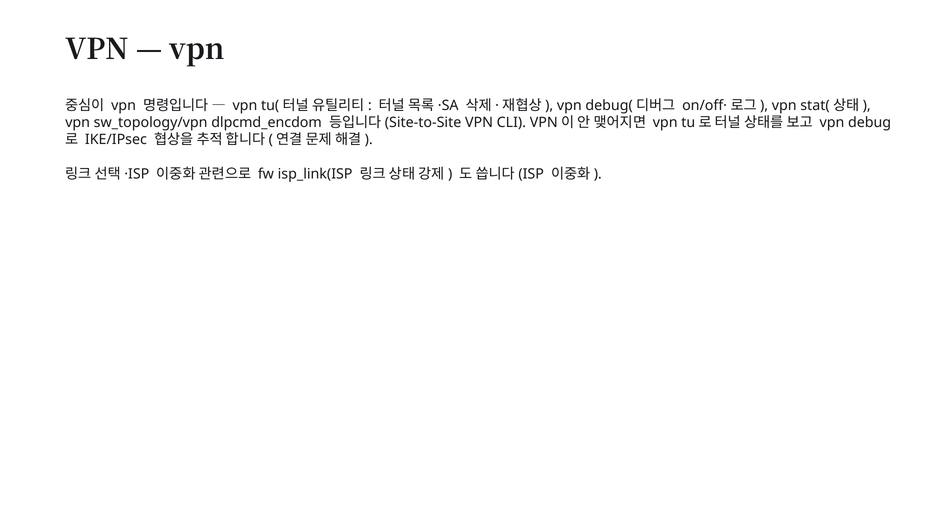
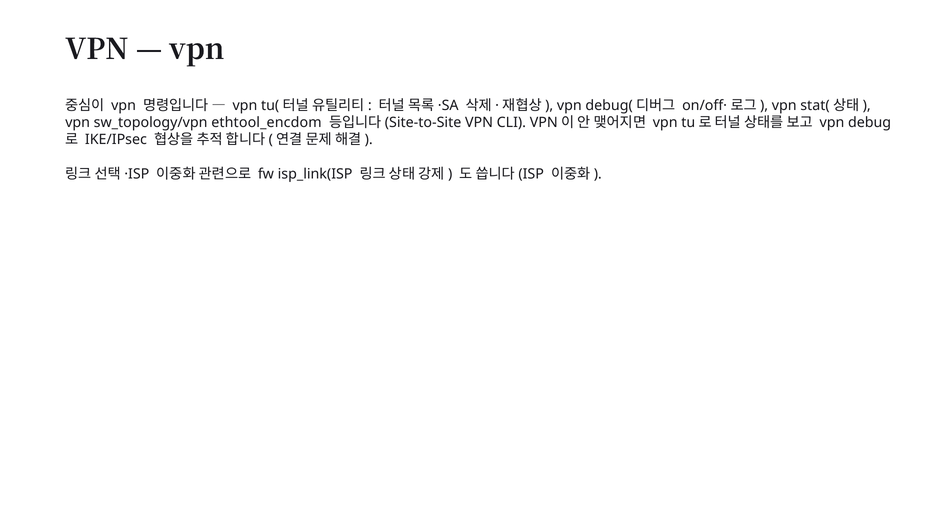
dlpcmd_encdom: dlpcmd_encdom -> ethtool_encdom
